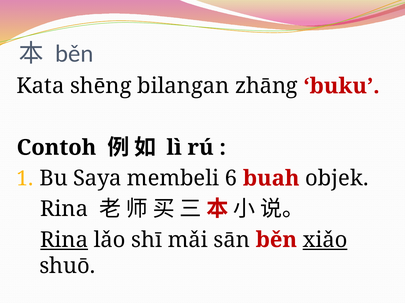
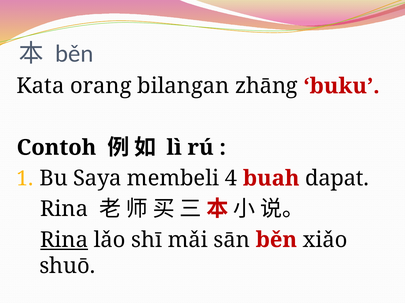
shēng: shēng -> orang
6: 6 -> 4
objek: objek -> dapat
xiǎo underline: present -> none
